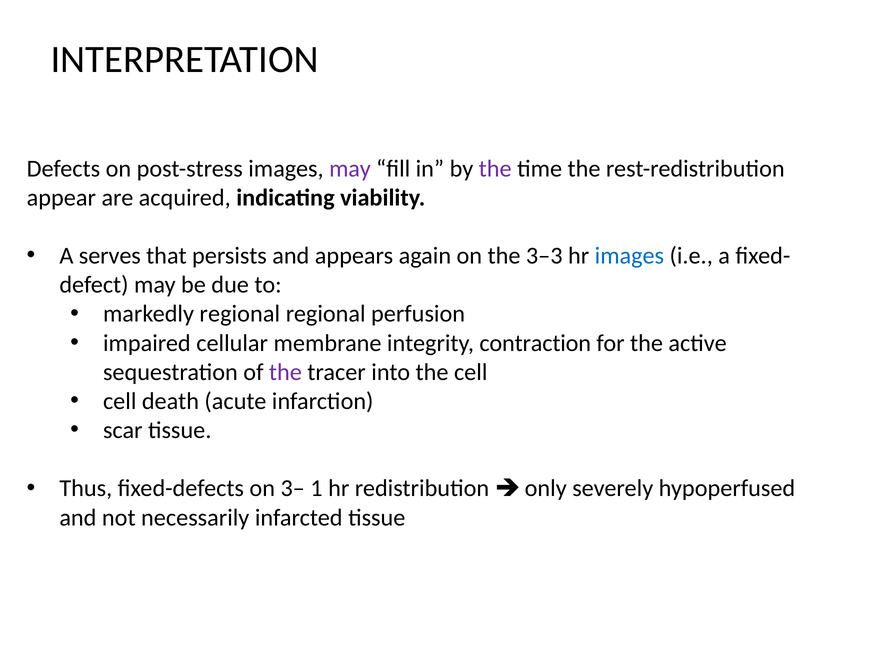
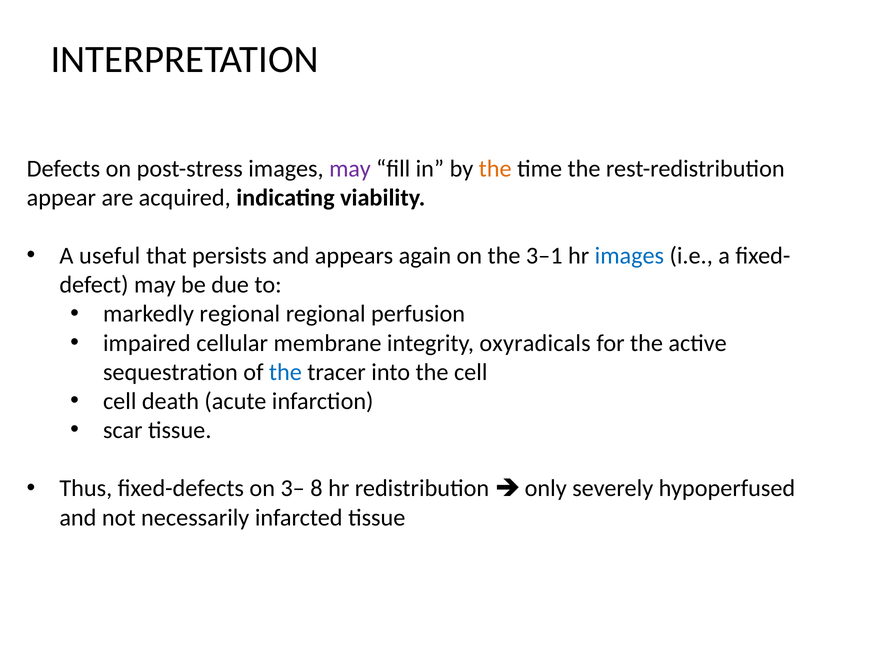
the at (495, 169) colour: purple -> orange
serves: serves -> useful
3–3: 3–3 -> 3–1
contraction: contraction -> oxyradicals
the at (285, 372) colour: purple -> blue
1: 1 -> 8
